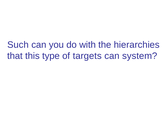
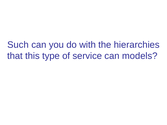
targets: targets -> service
system: system -> models
